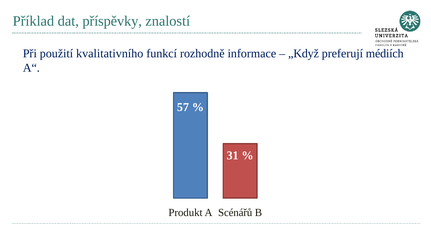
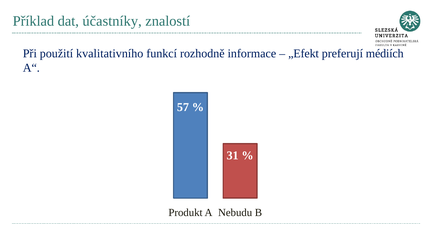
příspěvky: příspěvky -> účastníky
„Když: „Když -> „Efekt
Scénářů: Scénářů -> Nebudu
